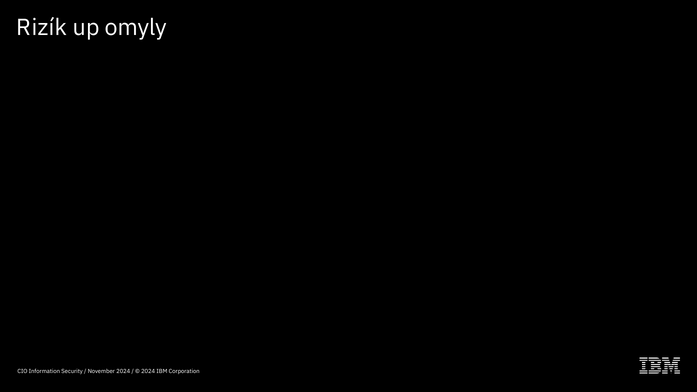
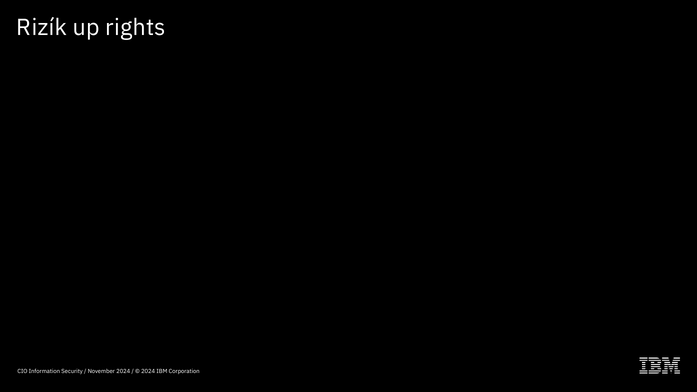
omyly: omyly -> rights
